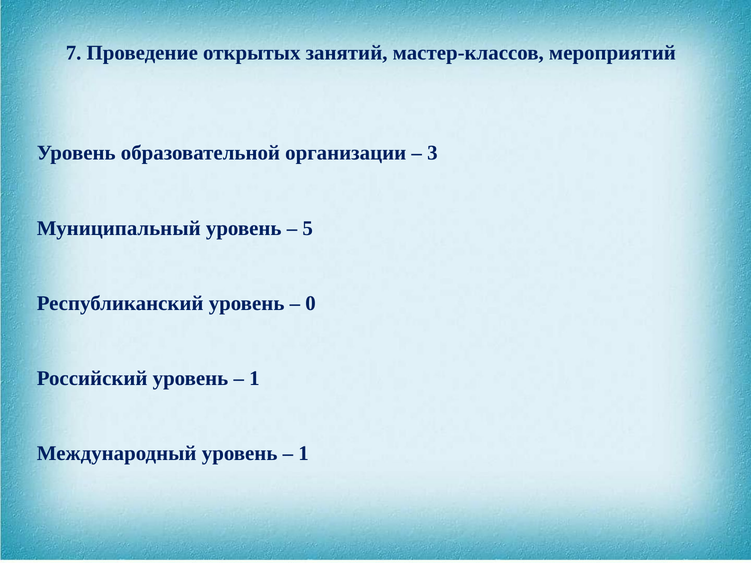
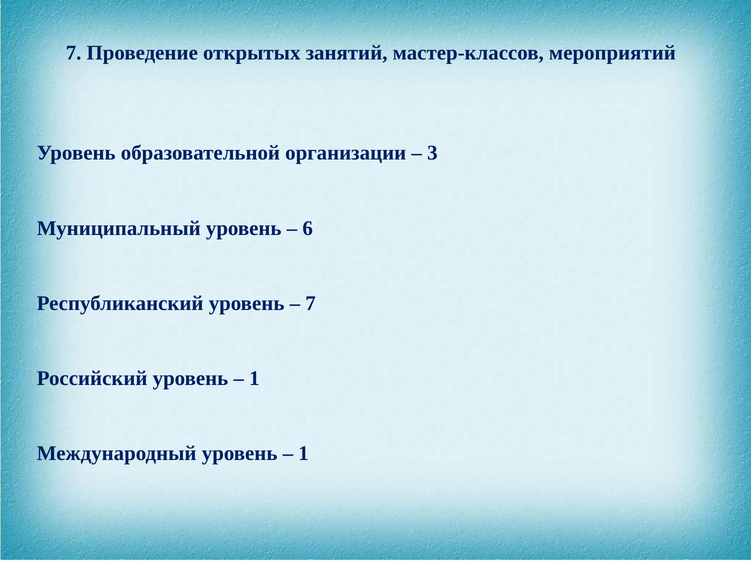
5: 5 -> 6
0 at (310, 303): 0 -> 7
